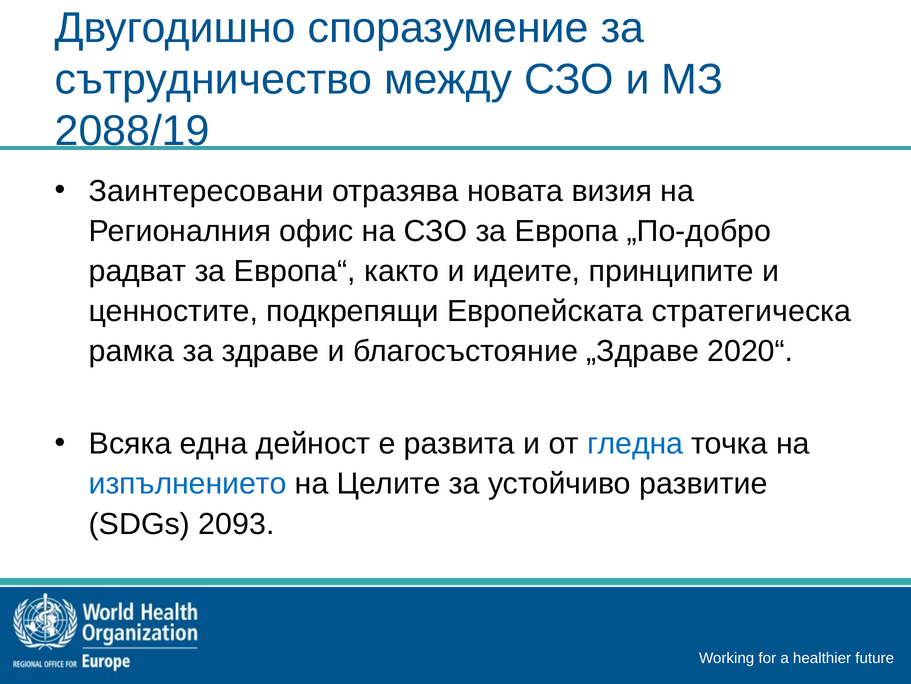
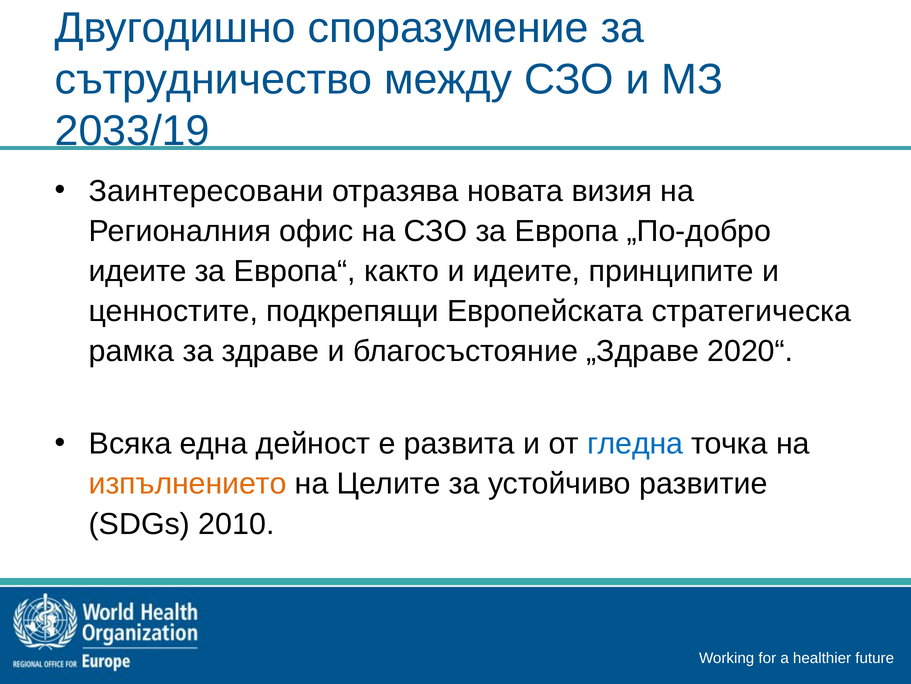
2088/19: 2088/19 -> 2033/19
радват at (138, 271): радват -> идеите
изпълнението colour: blue -> orange
2093: 2093 -> 2010
